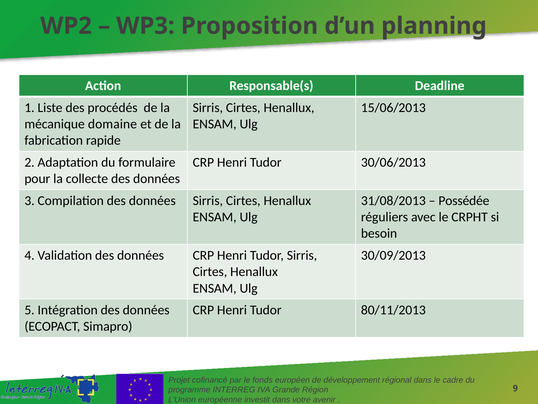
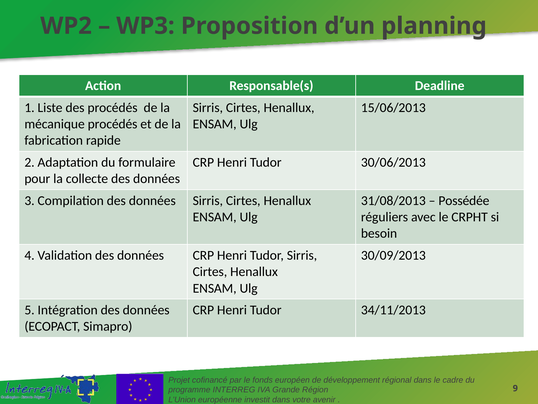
mécanique domaine: domaine -> procédés
80/11/2013: 80/11/2013 -> 34/11/2013
